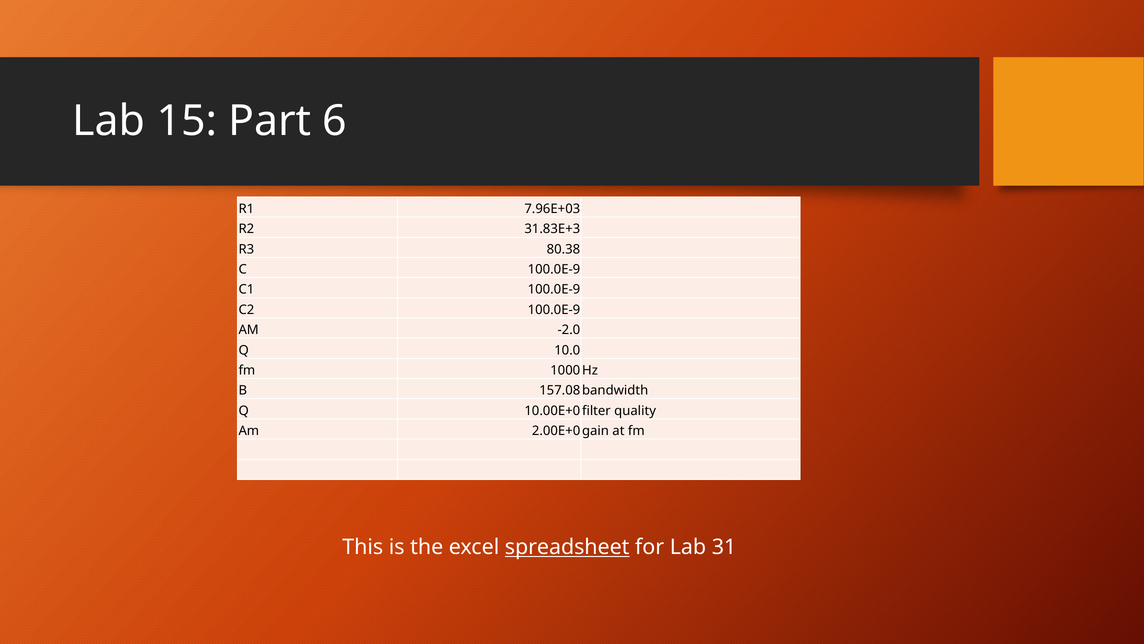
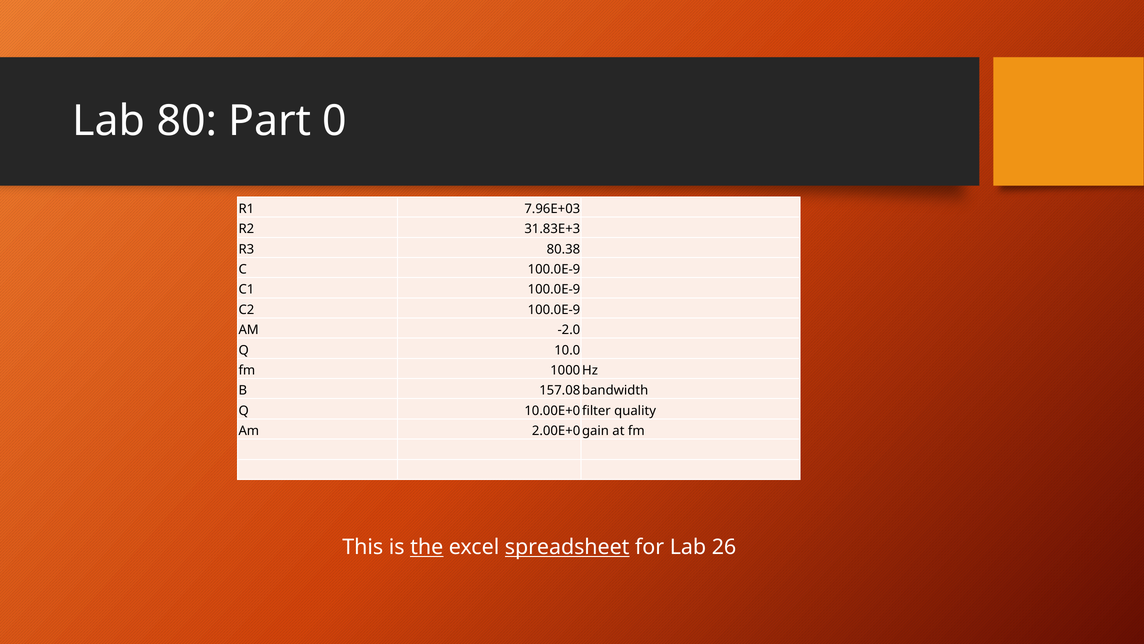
15: 15 -> 80
6: 6 -> 0
the underline: none -> present
31: 31 -> 26
